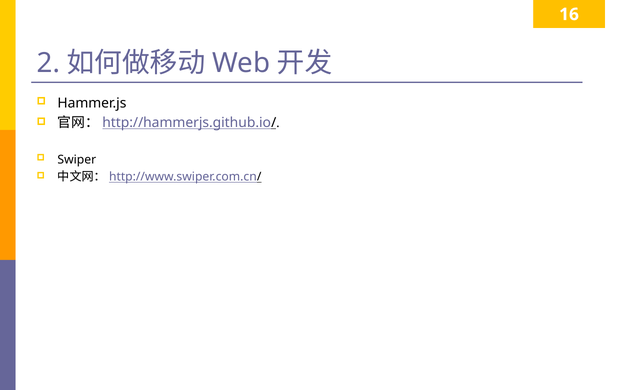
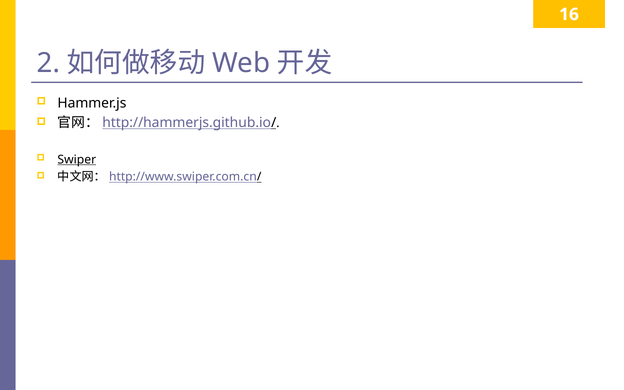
Swiper underline: none -> present
